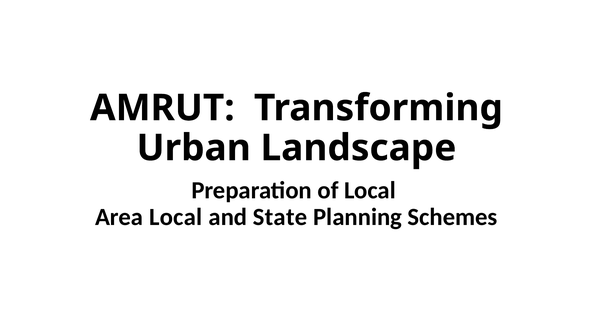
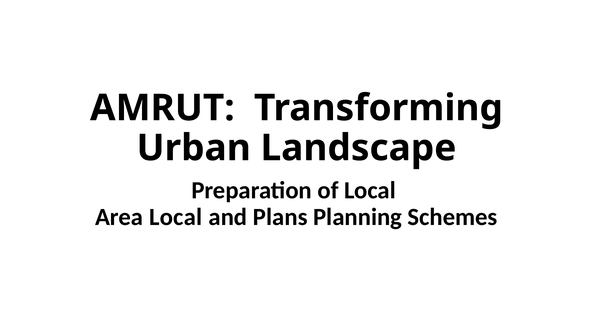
State: State -> Plans
